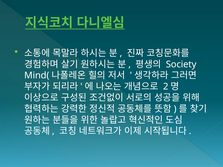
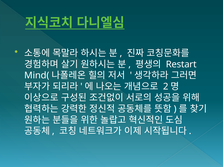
Society: Society -> Restart
